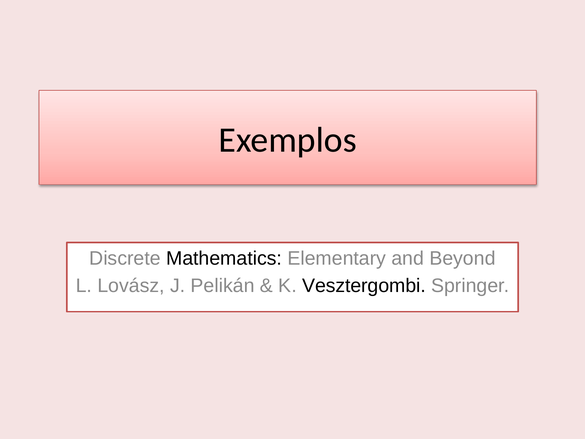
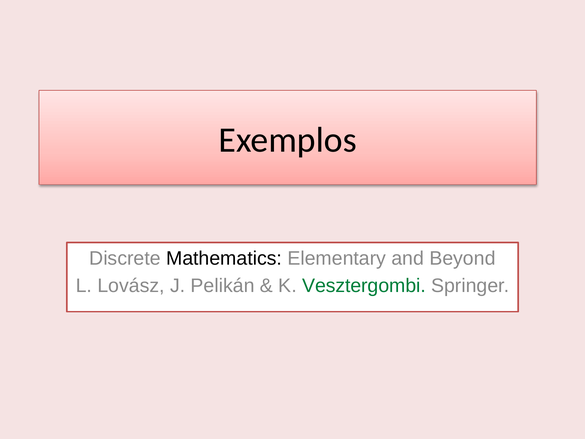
Vesztergombi colour: black -> green
